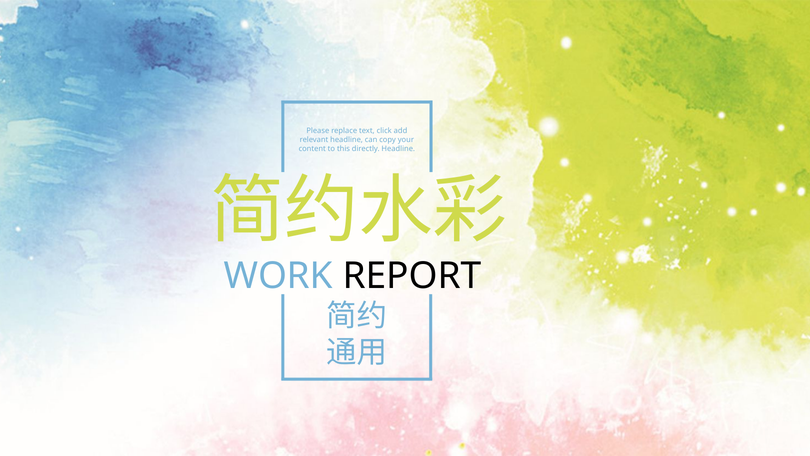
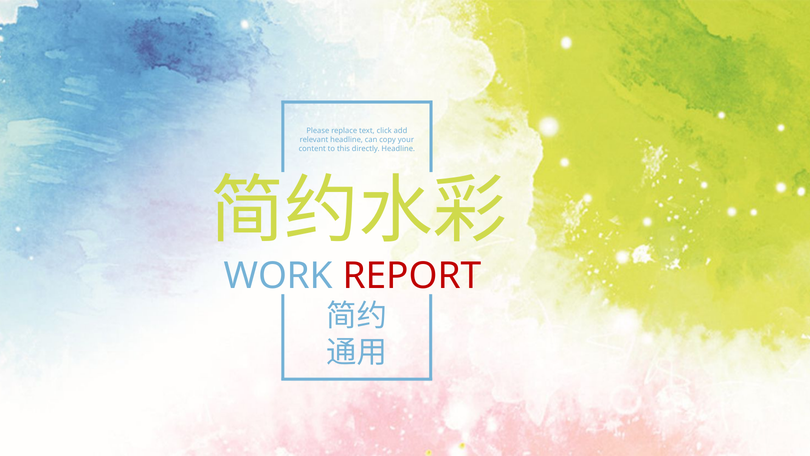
REPORT colour: black -> red
